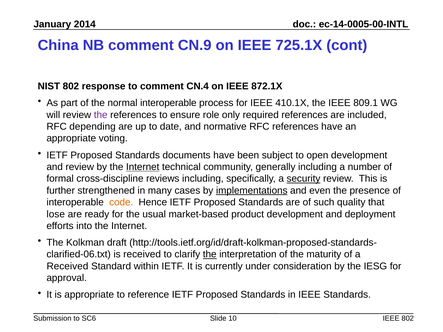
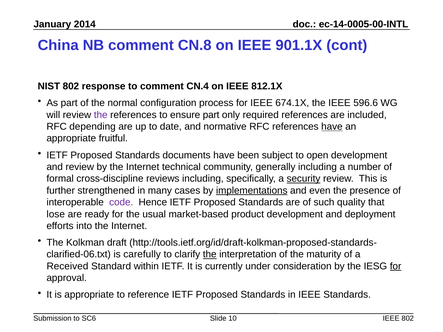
CN.9: CN.9 -> CN.8
725.1X: 725.1X -> 901.1X
872.1X: 872.1X -> 812.1X
normal interoperable: interoperable -> configuration
410.1X: 410.1X -> 674.1X
809.1: 809.1 -> 596.6
ensure role: role -> part
have at (332, 127) underline: none -> present
voting: voting -> fruitful
Internet at (143, 167) underline: present -> none
code colour: orange -> purple
is received: received -> carefully
for at (396, 266) underline: none -> present
